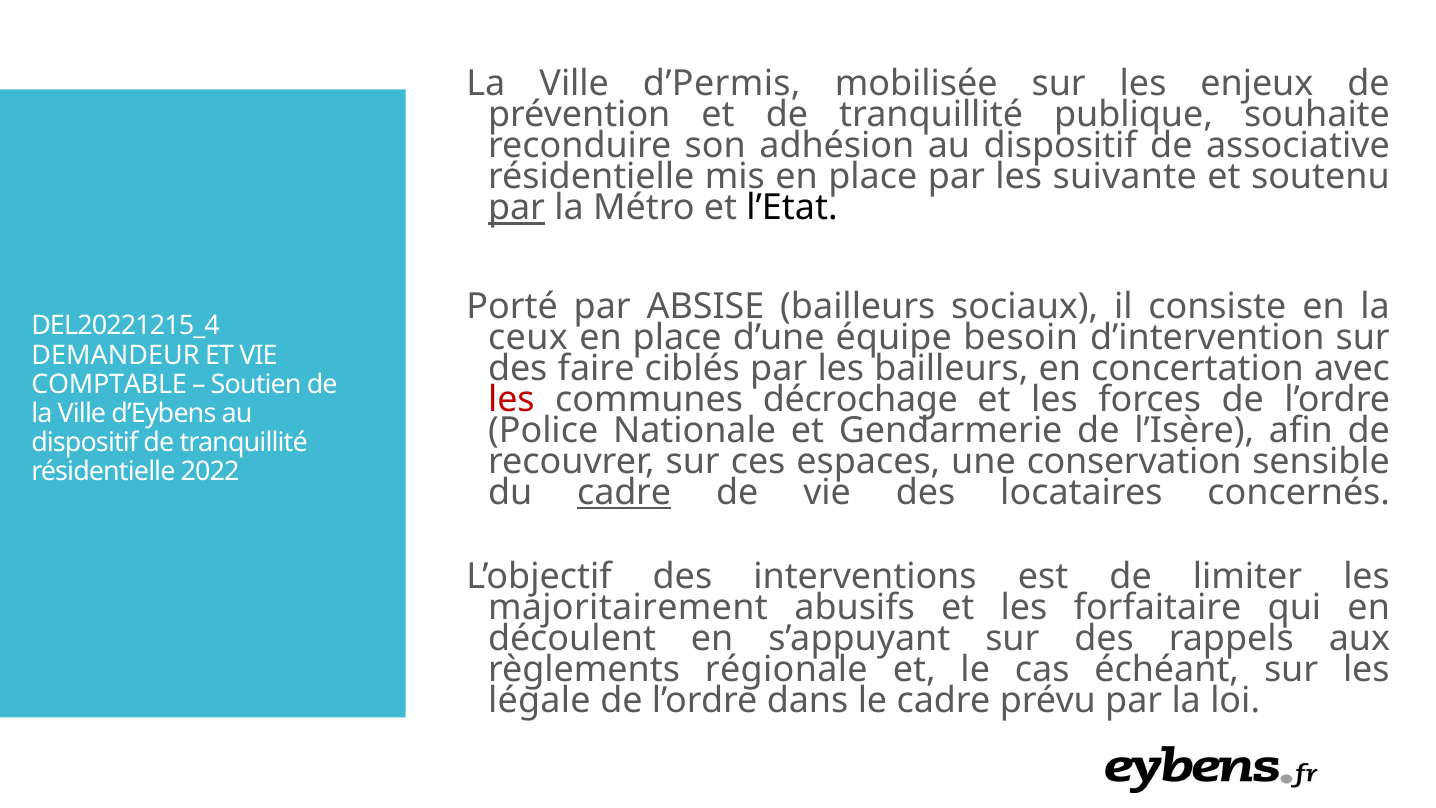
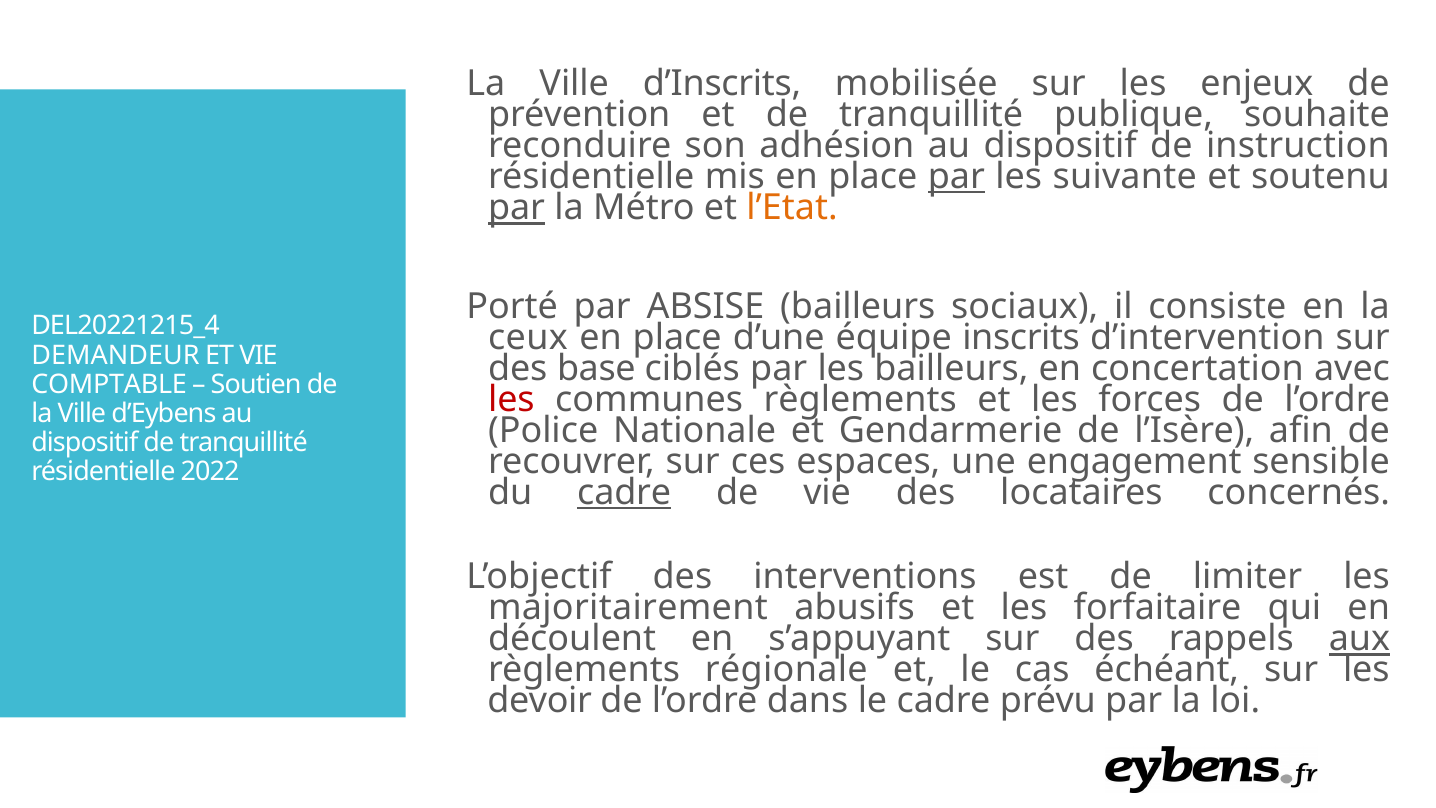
d’Permis: d’Permis -> d’Inscrits
associative: associative -> instruction
par at (956, 177) underline: none -> present
l’Etat colour: black -> orange
besoin: besoin -> inscrits
faire: faire -> base
communes décrochage: décrochage -> règlements
conservation: conservation -> engagement
aux underline: none -> present
légale: légale -> devoir
